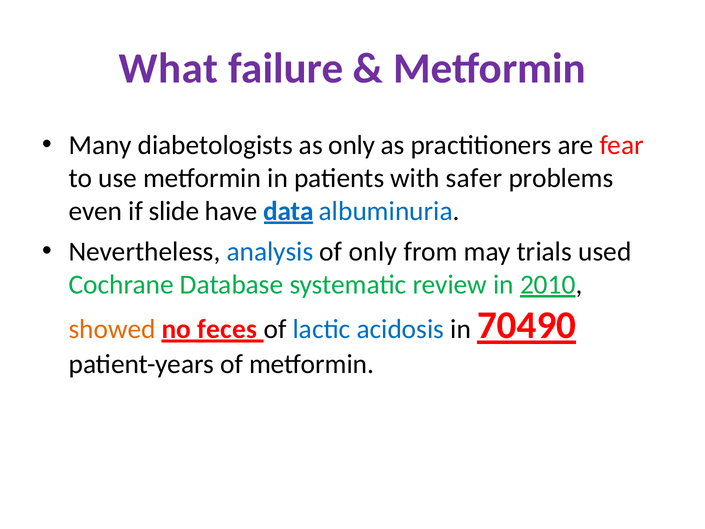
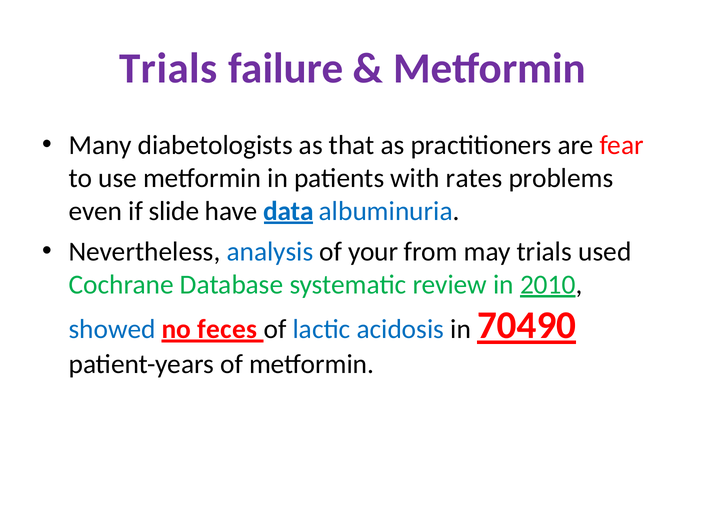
What at (168, 68): What -> Trials
as only: only -> that
safer: safer -> rates
of only: only -> your
showed colour: orange -> blue
